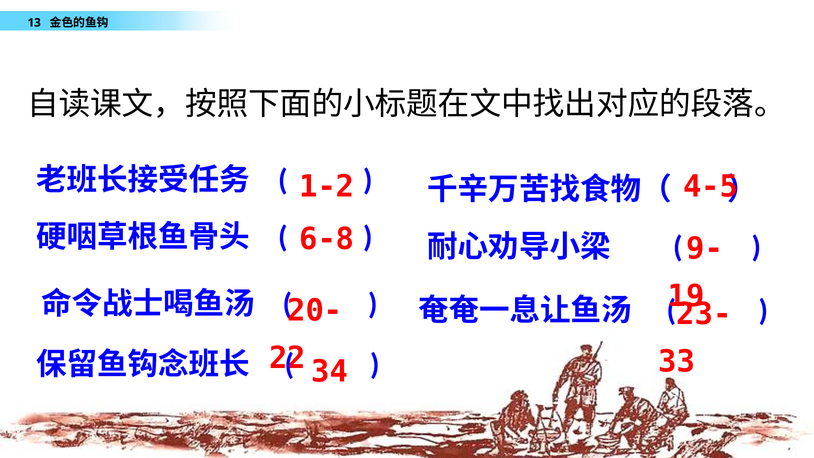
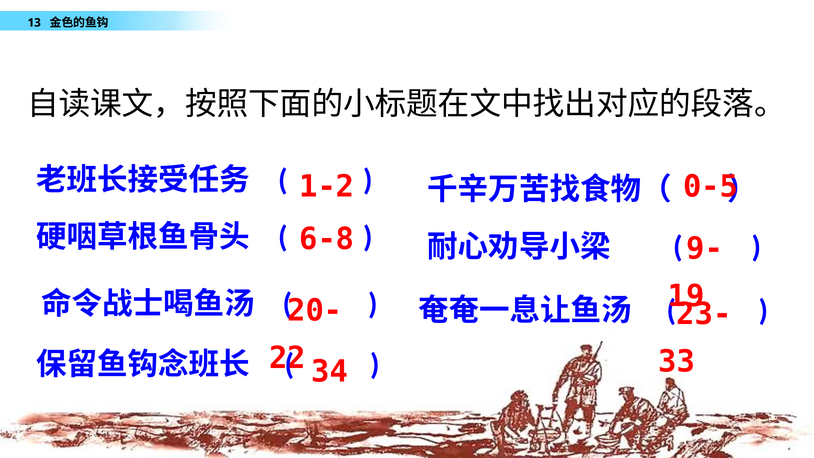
4-5: 4-5 -> 0-5
